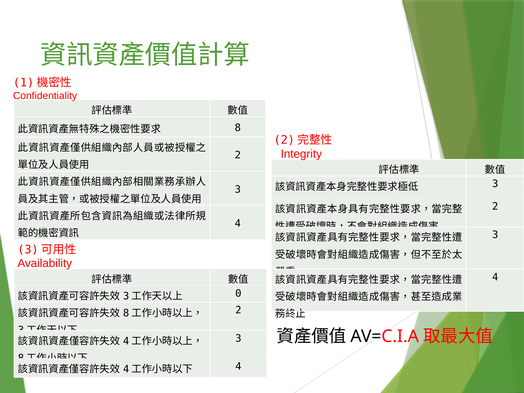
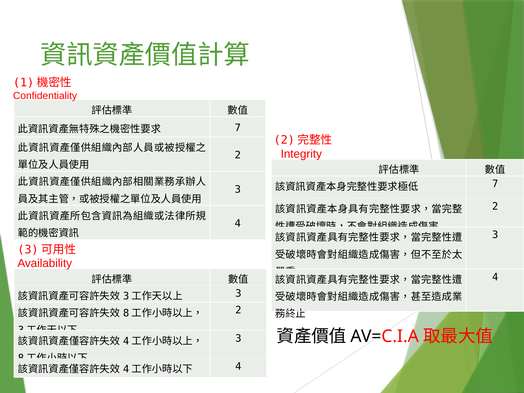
8 at (238, 128): 8 -> 7
3 at (495, 184): 3 -> 7
0 at (238, 293): 0 -> 3
